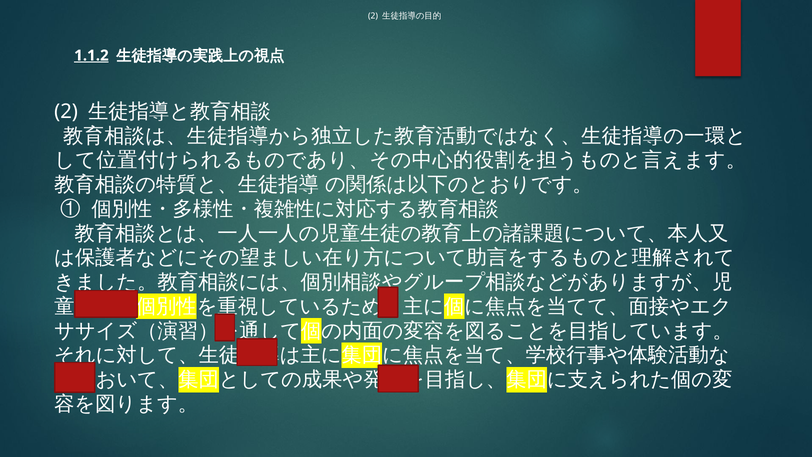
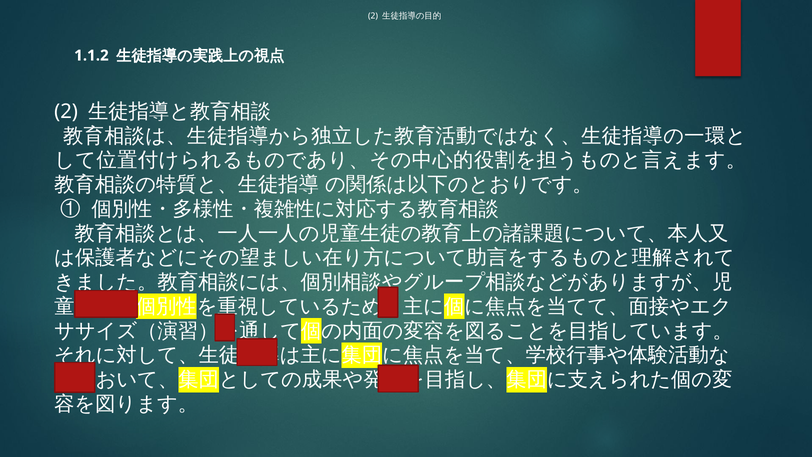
1.1.2 underline: present -> none
